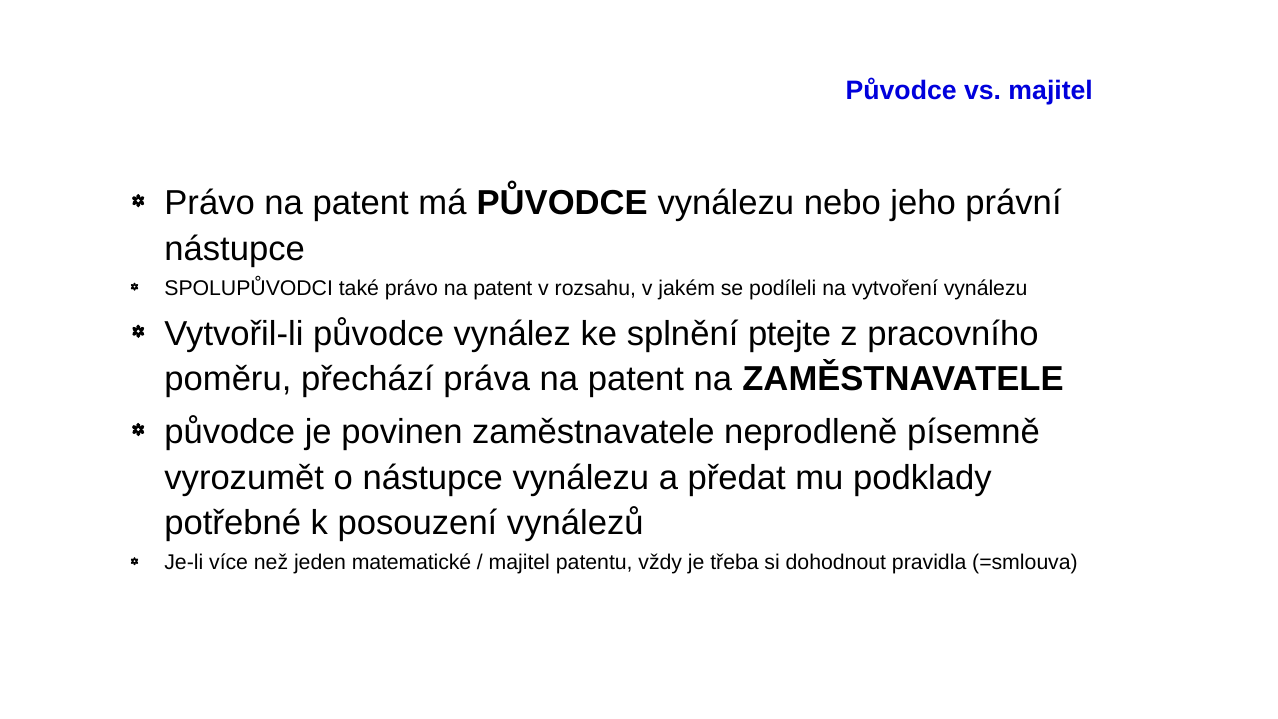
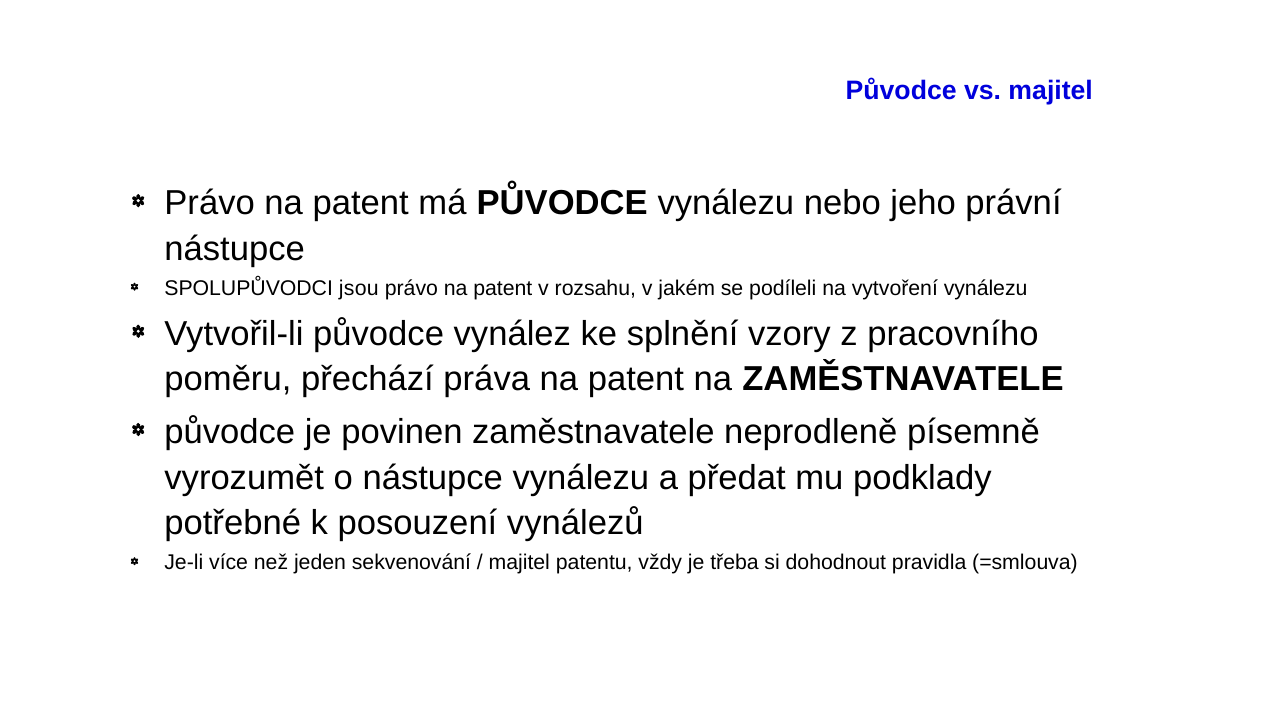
také: také -> jsou
ptejte: ptejte -> vzory
matematické: matematické -> sekvenování
